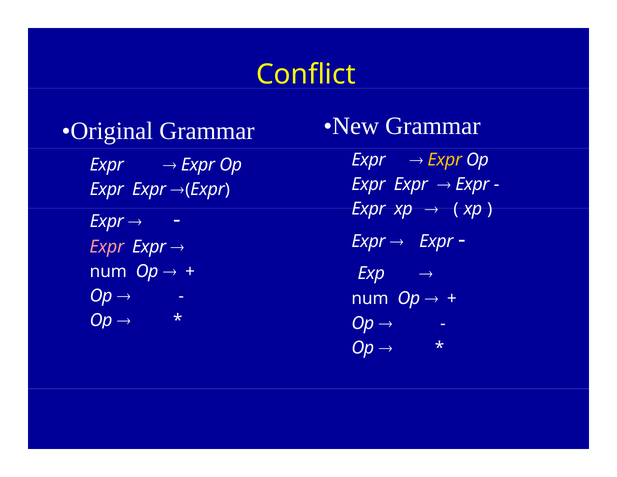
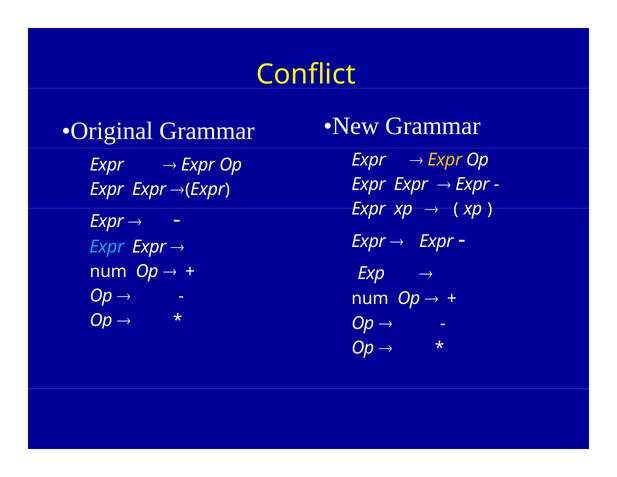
Expr at (107, 247) colour: pink -> light blue
